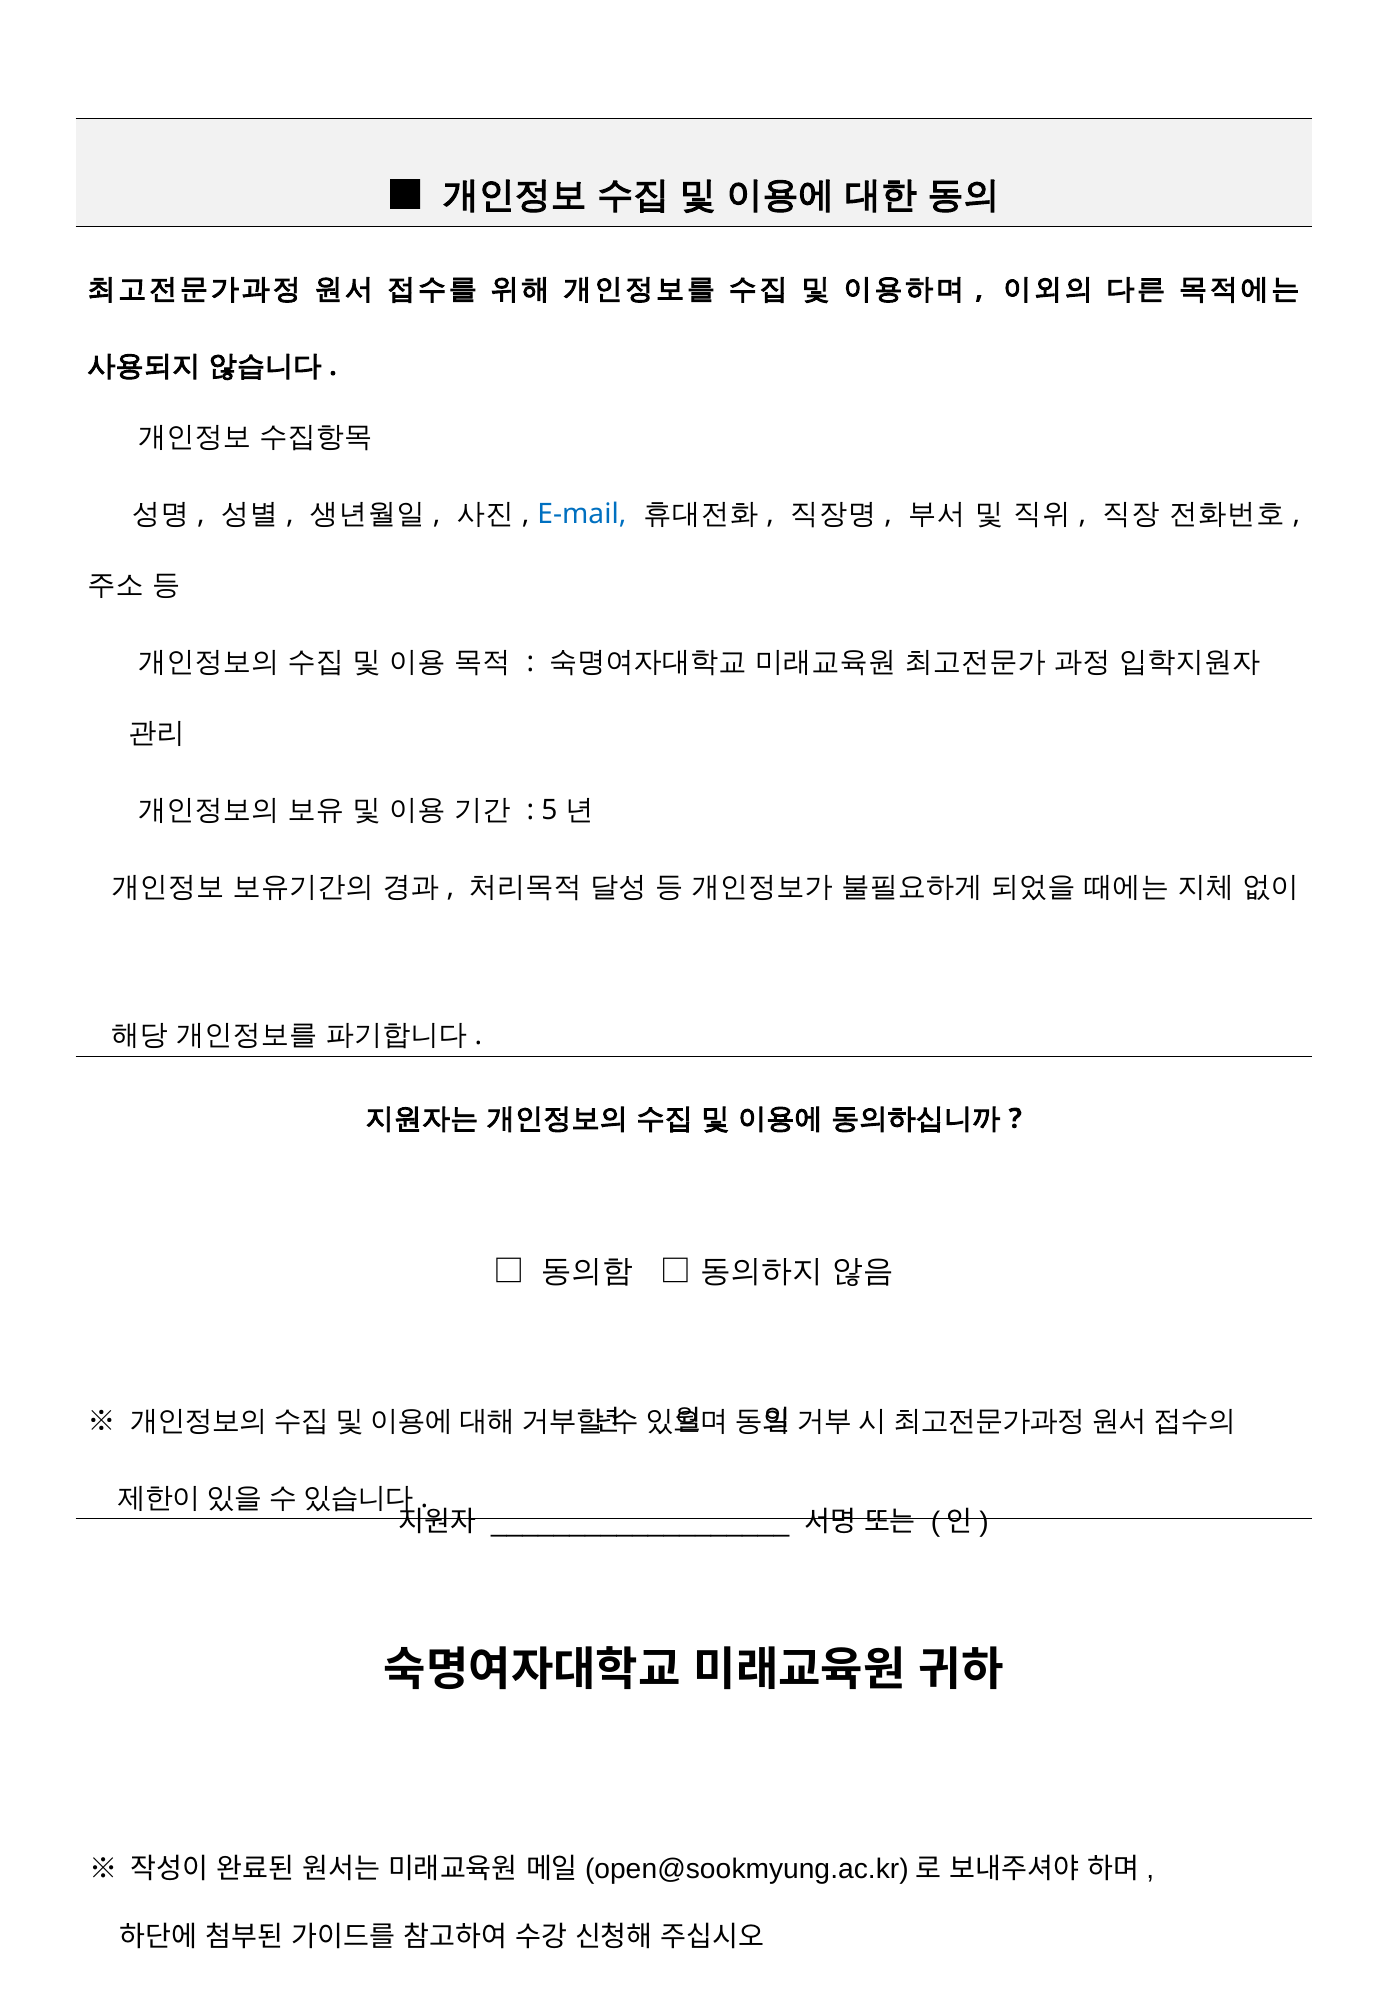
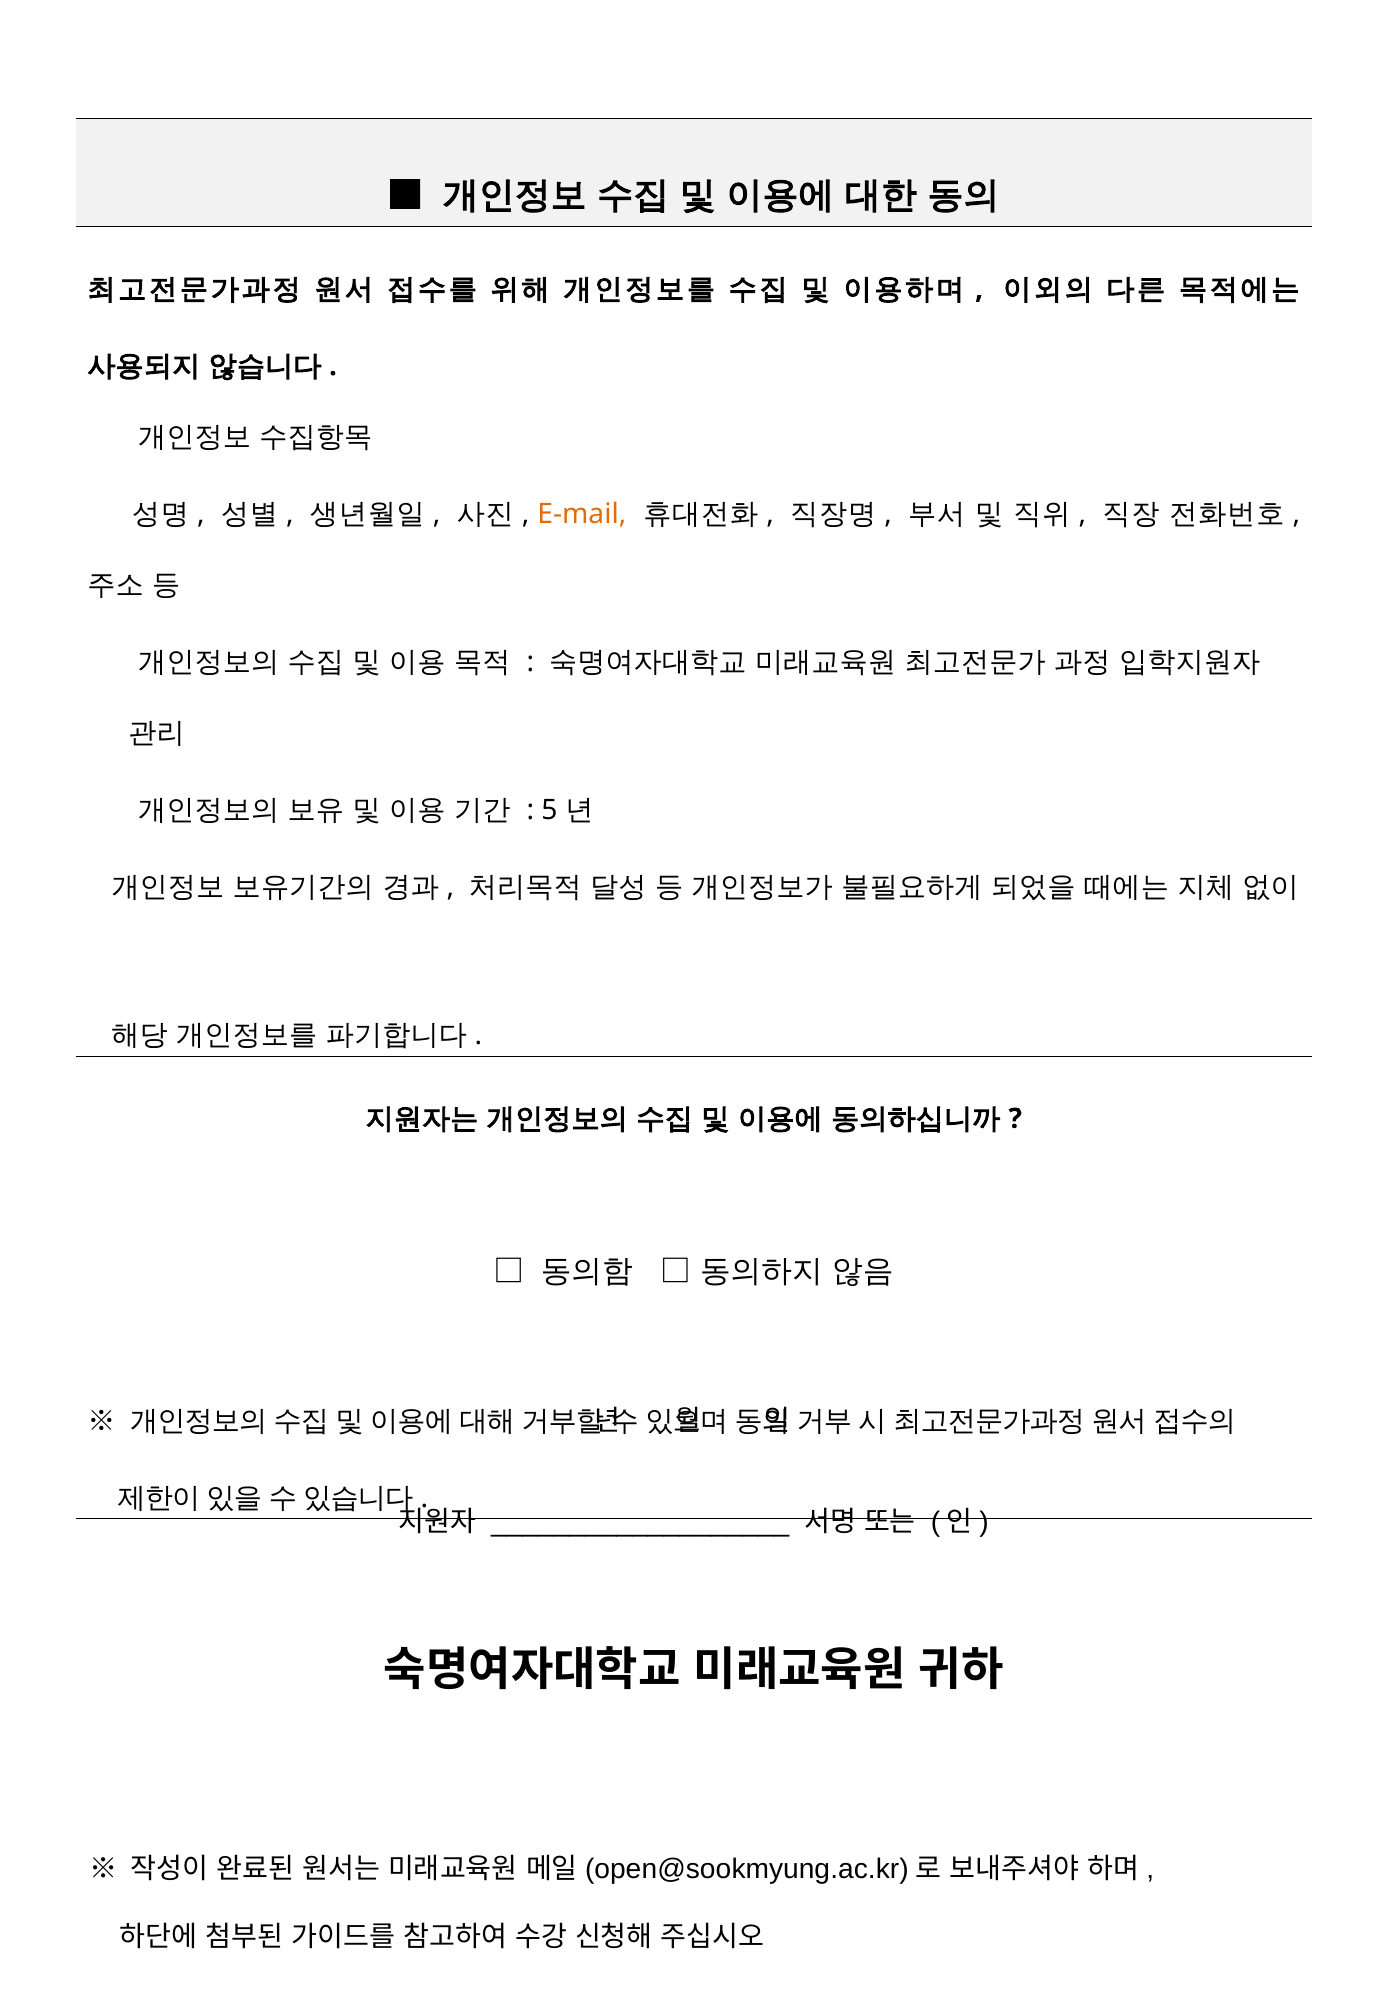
E-mail colour: blue -> orange
